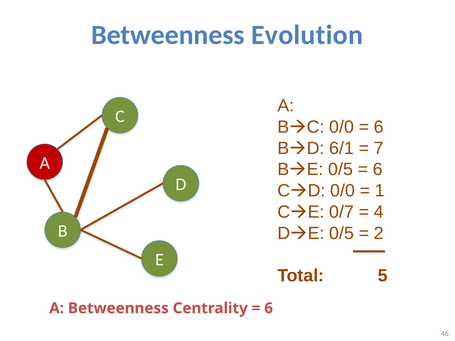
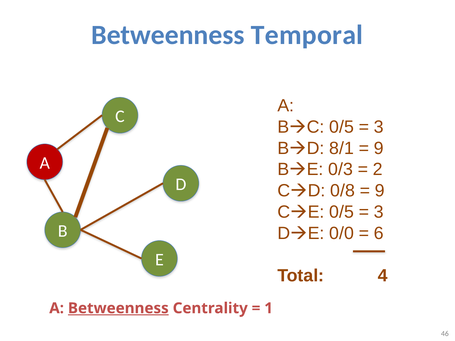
Evolution: Evolution -> Temporal
C 0/0: 0/0 -> 0/5
6 at (379, 127): 6 -> 3
6/1: 6/1 -> 8/1
7 at (379, 148): 7 -> 9
0/5 at (341, 170): 0/5 -> 0/3
6 at (378, 170): 6 -> 2
D 0/0: 0/0 -> 0/8
1 at (380, 191): 1 -> 9
E 0/7: 0/7 -> 0/5
4 at (379, 212): 4 -> 3
0/5 at (342, 233): 0/5 -> 0/0
2: 2 -> 6
5: 5 -> 4
Betweenness at (118, 308) underline: none -> present
6 at (269, 308): 6 -> 1
